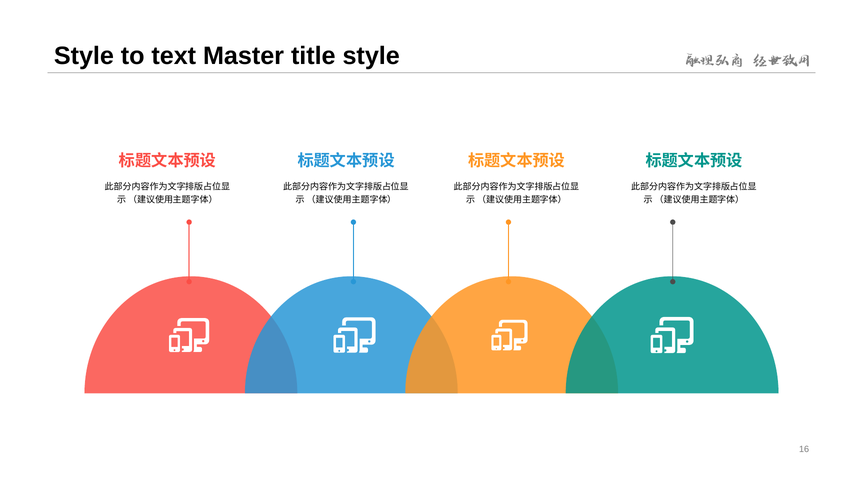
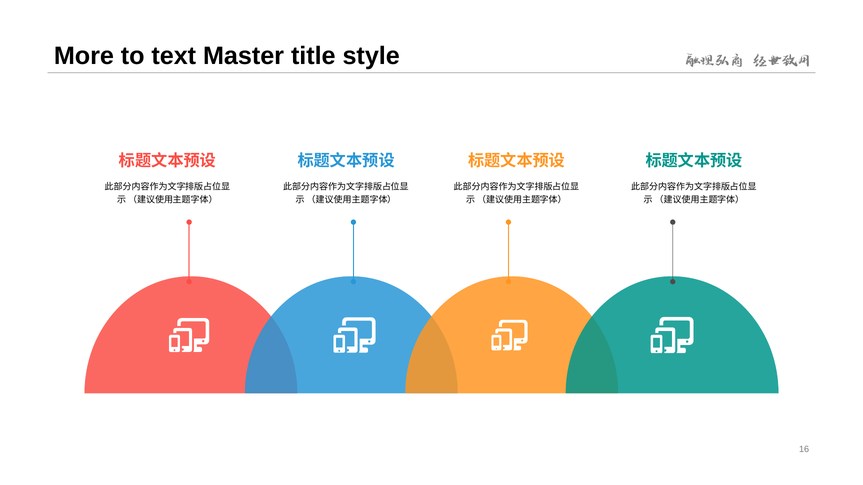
Style at (84, 56): Style -> More
